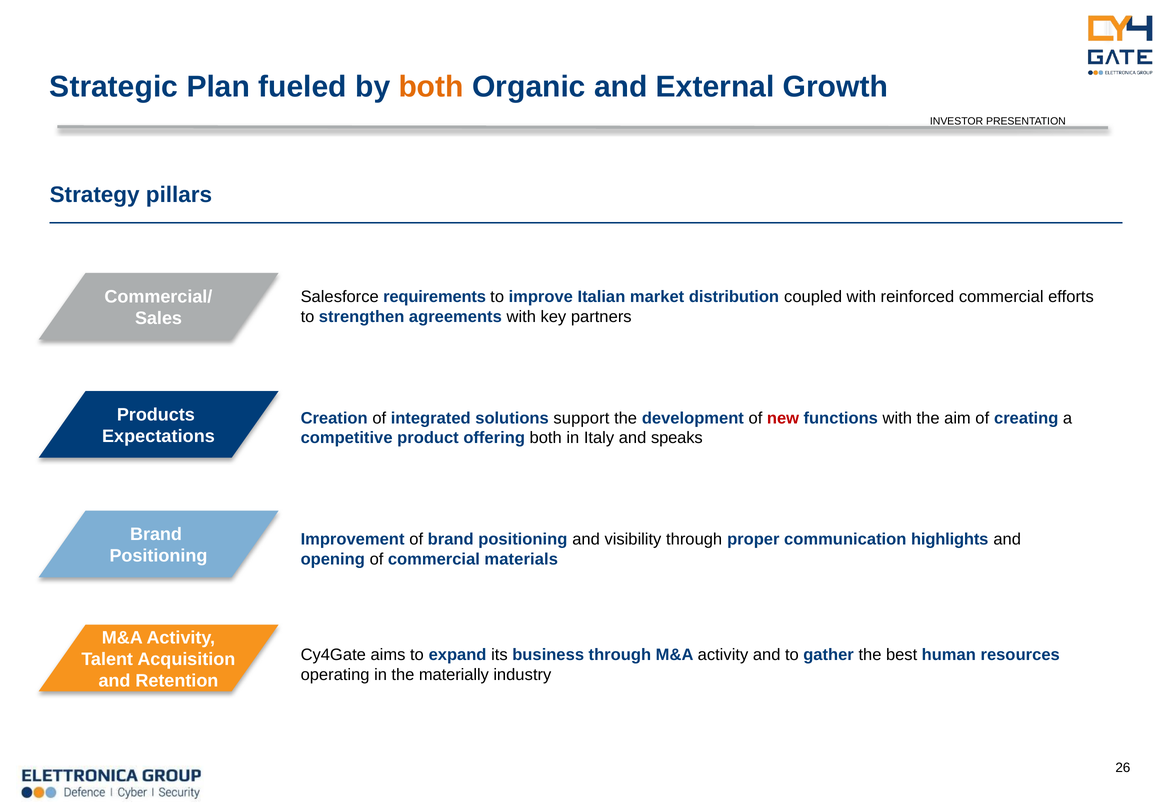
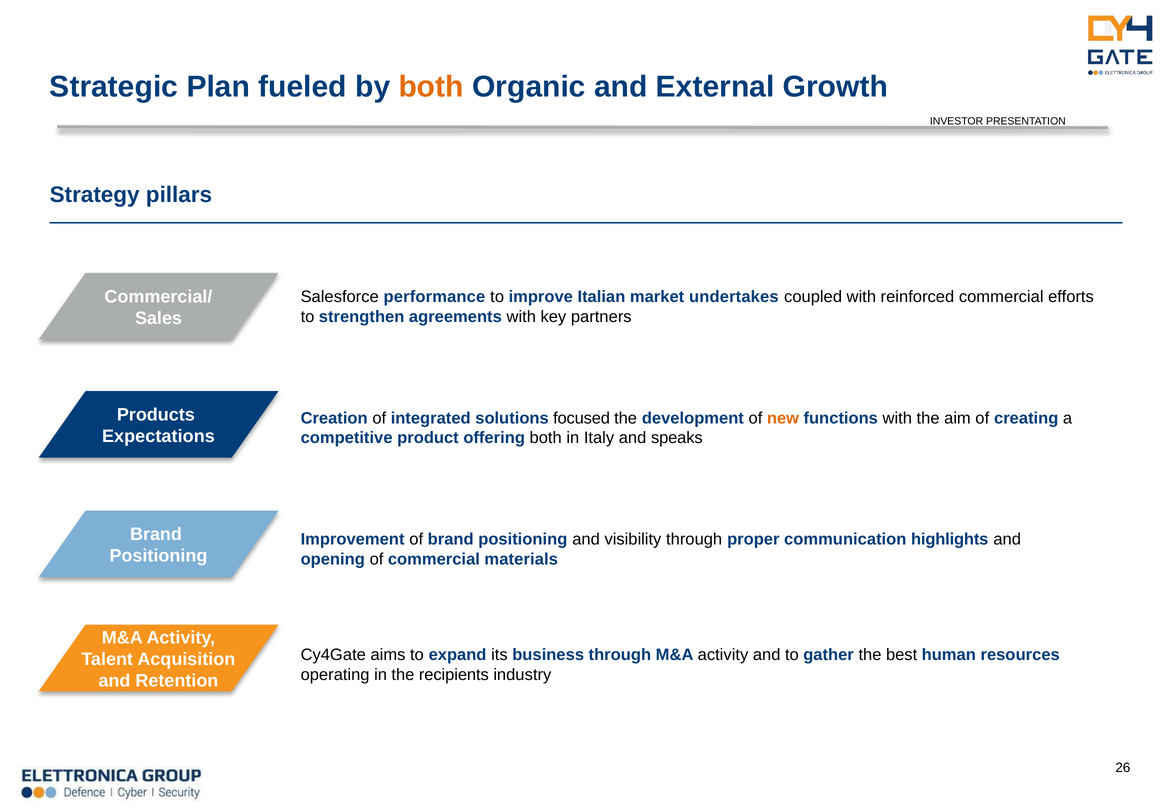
requirements: requirements -> performance
distribution: distribution -> undertakes
support: support -> focused
new colour: red -> orange
materially: materially -> recipients
